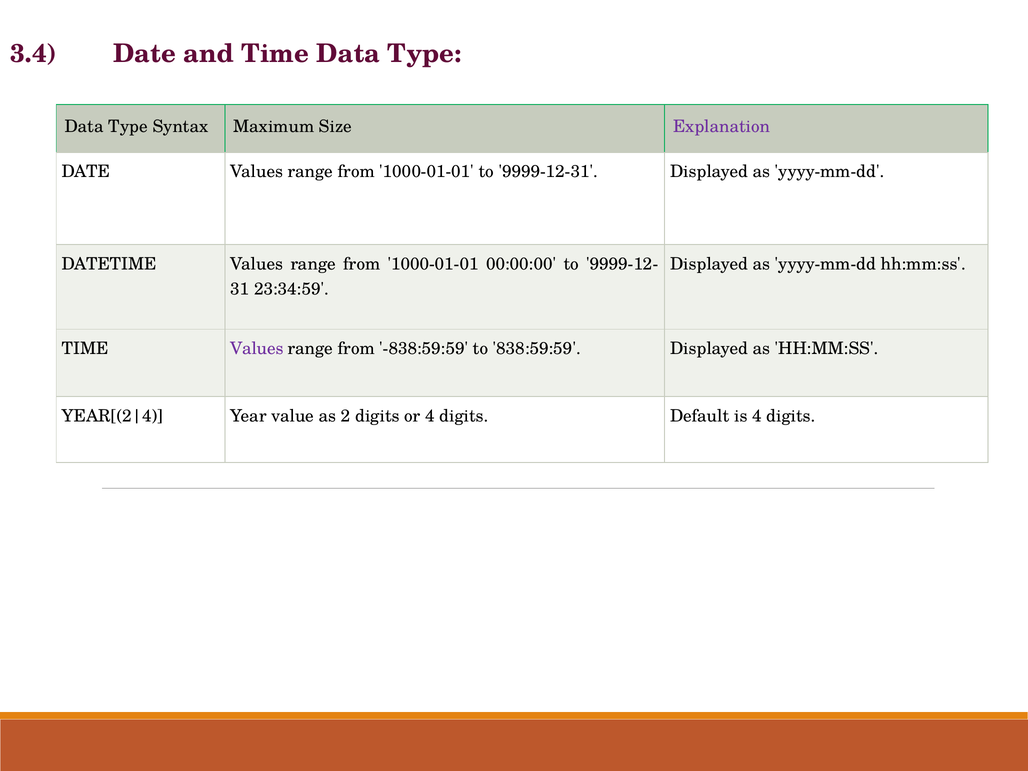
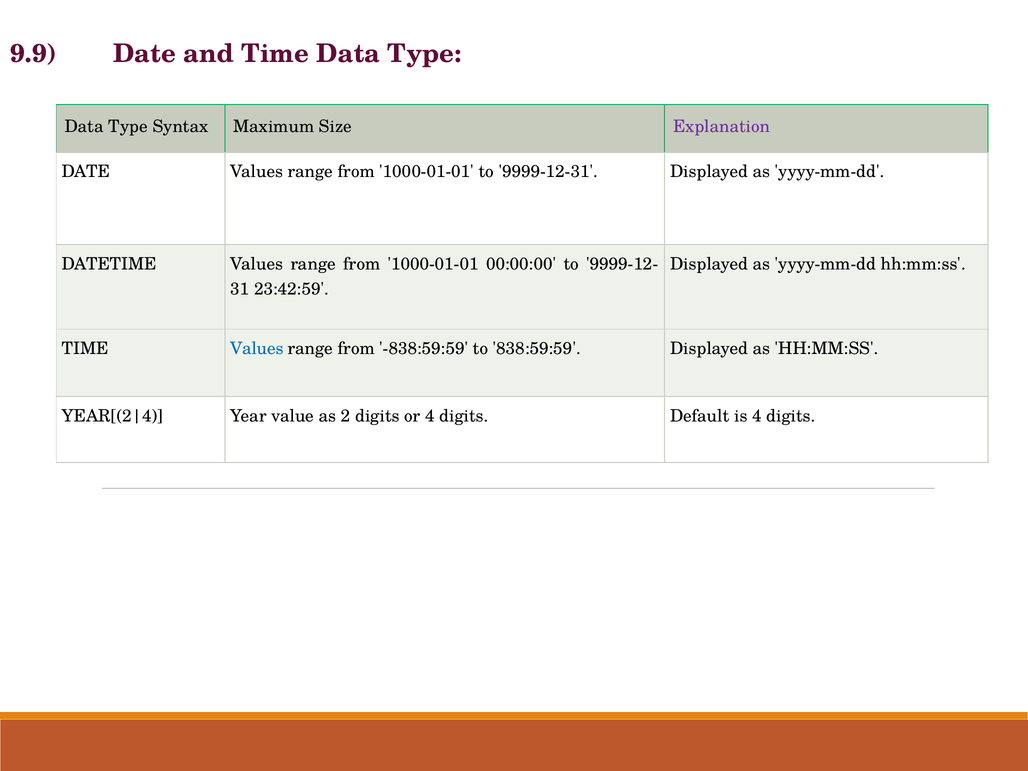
3.4: 3.4 -> 9.9
23:34:59: 23:34:59 -> 23:42:59
Values at (257, 349) colour: purple -> blue
